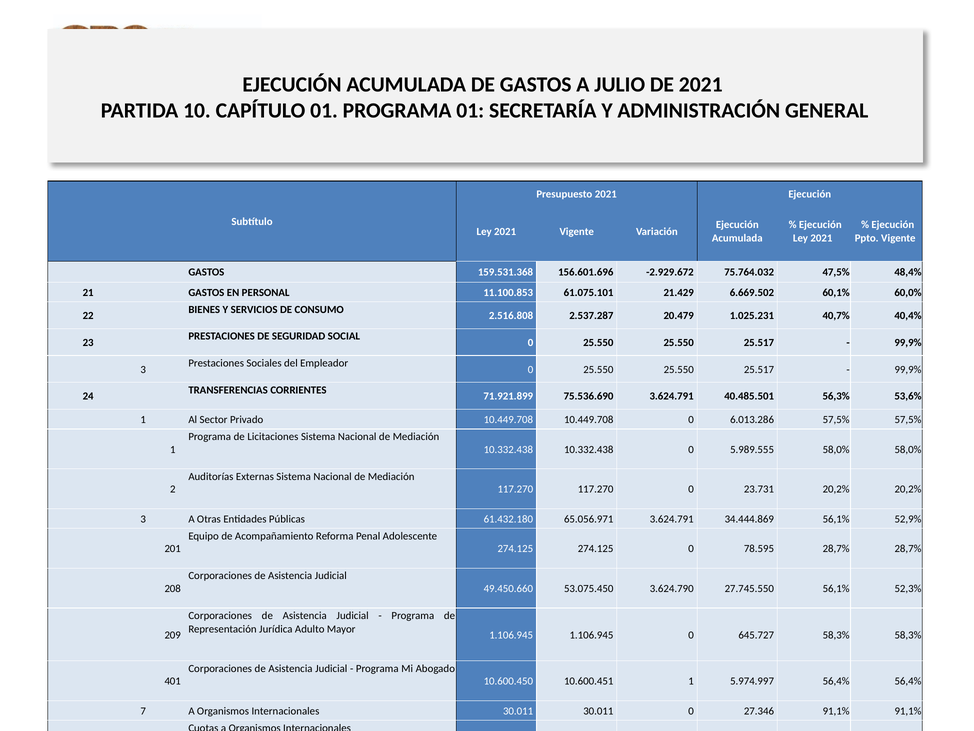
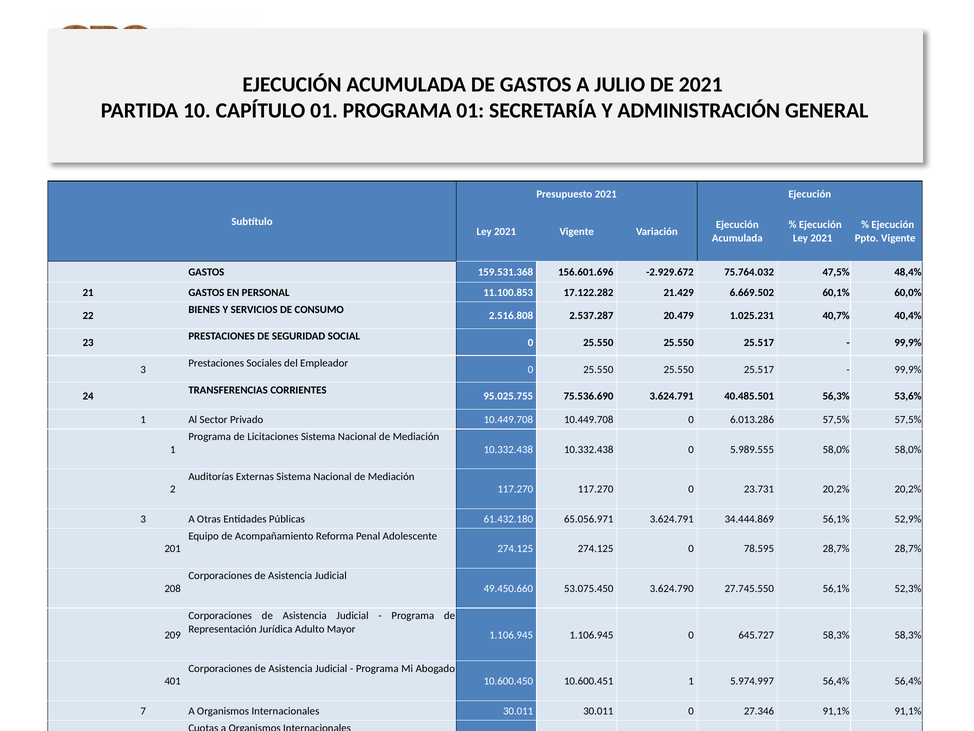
61.075.101: 61.075.101 -> 17.122.282
71.921.899: 71.921.899 -> 95.025.755
